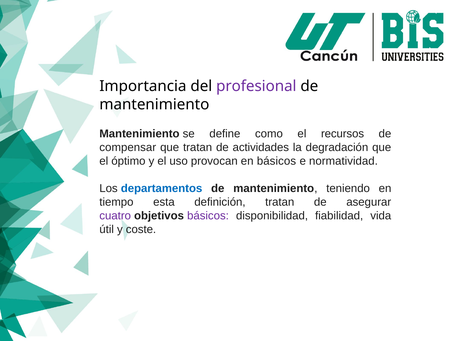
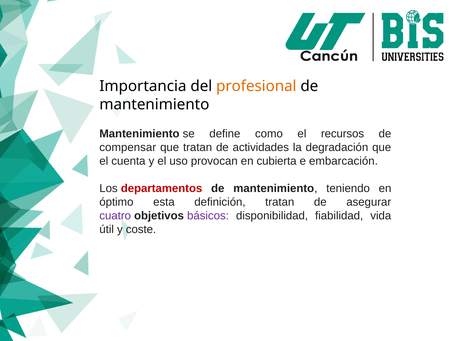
profesional colour: purple -> orange
óptimo: óptimo -> cuenta
en básicos: básicos -> cubierta
normatividad: normatividad -> embarcación
departamentos colour: blue -> red
tiempo: tiempo -> óptimo
